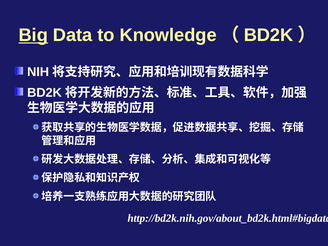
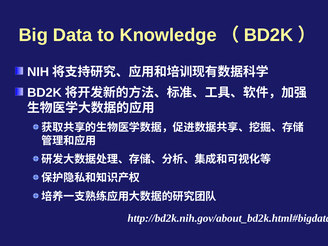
Big underline: present -> none
